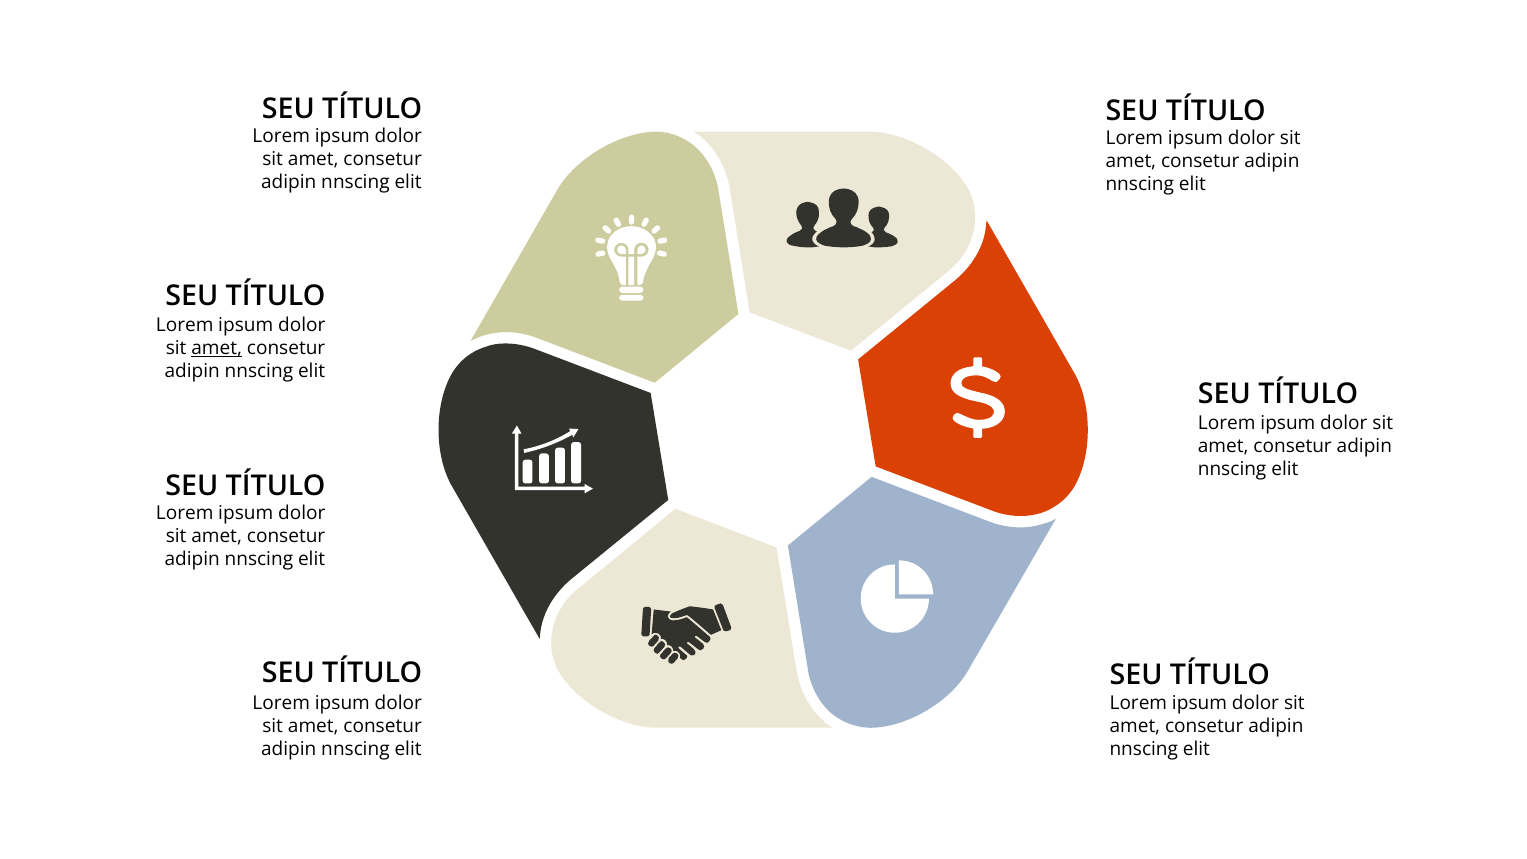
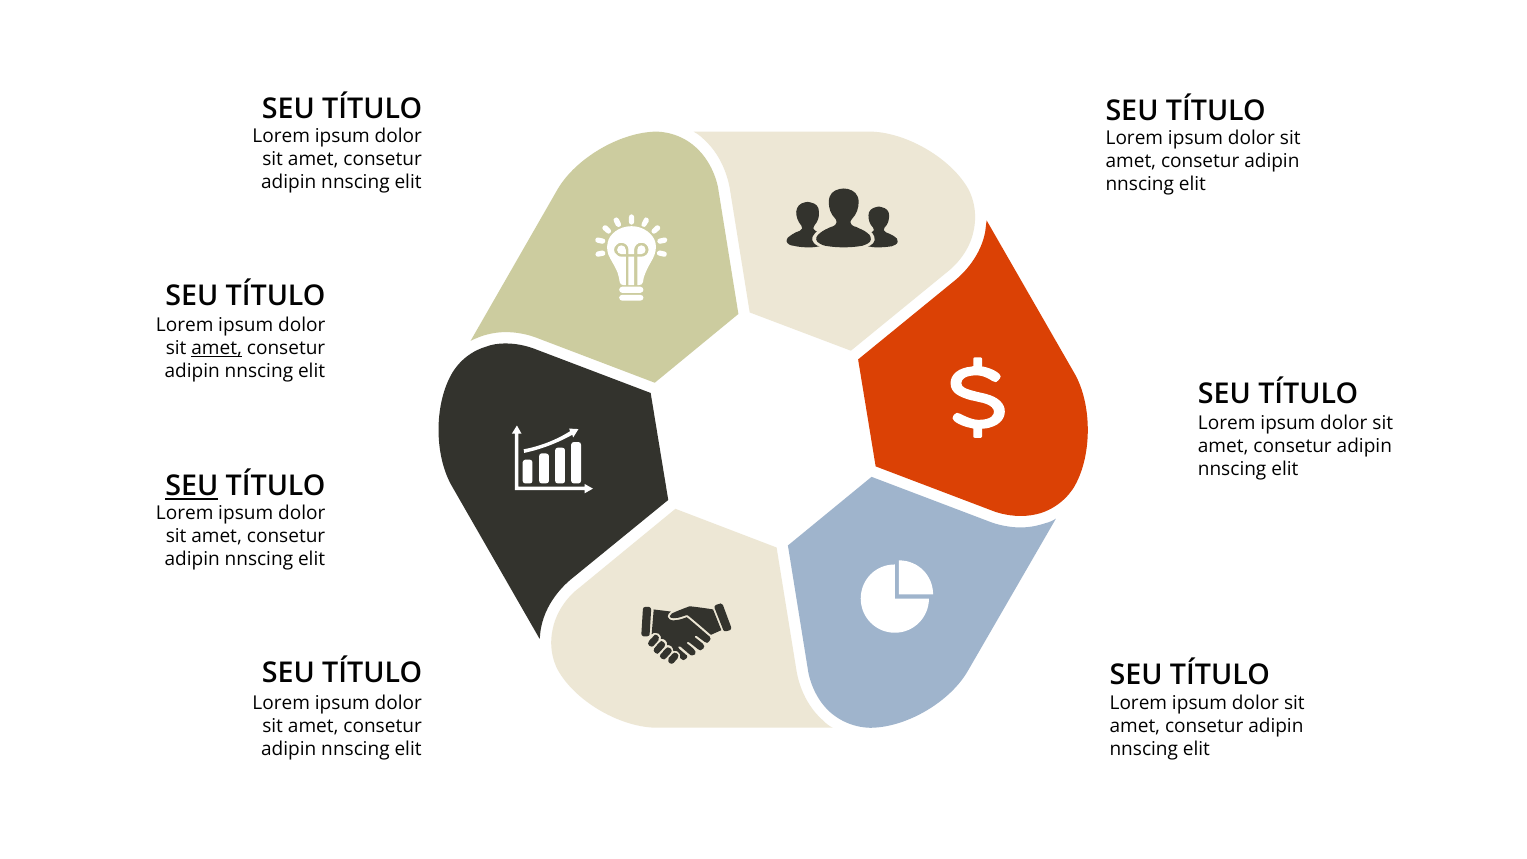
SEU at (192, 486) underline: none -> present
